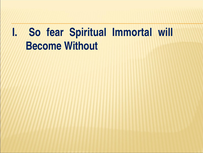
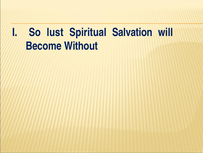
fear: fear -> lust
Immortal: Immortal -> Salvation
